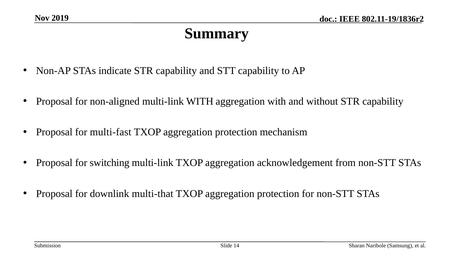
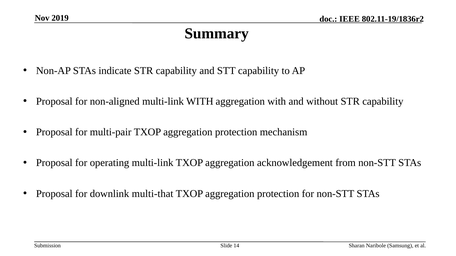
multi-fast: multi-fast -> multi-pair
switching: switching -> operating
